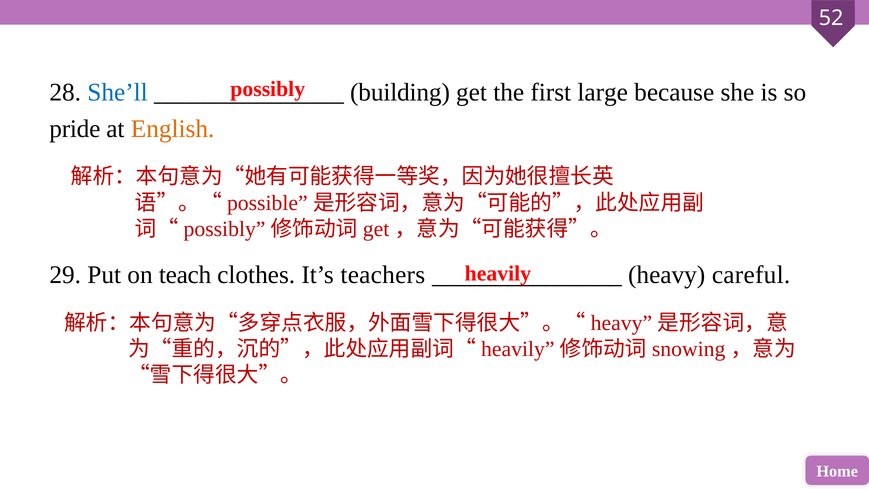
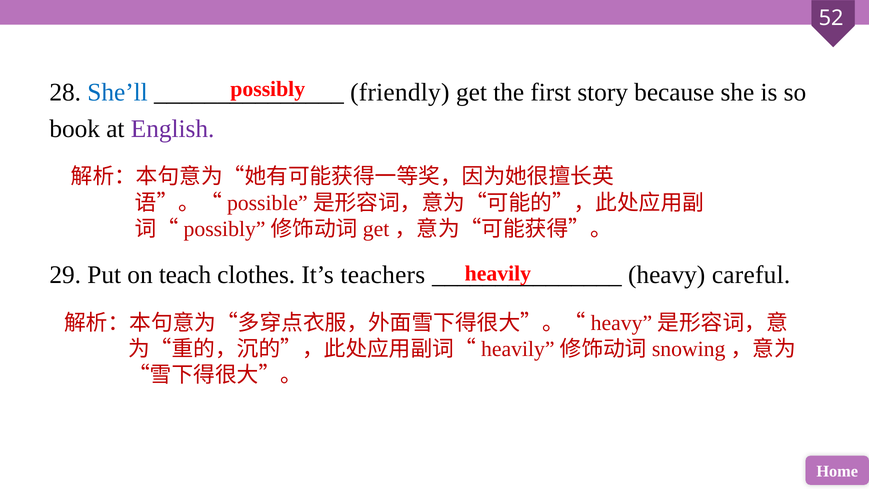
building: building -> friendly
large: large -> story
pride: pride -> book
English colour: orange -> purple
